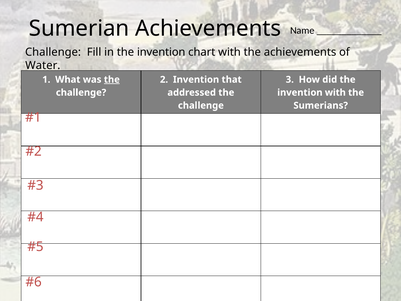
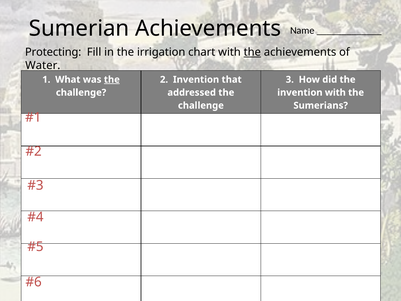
Challenge at (53, 52): Challenge -> Protecting
in the invention: invention -> irrigation
the at (252, 52) underline: none -> present
